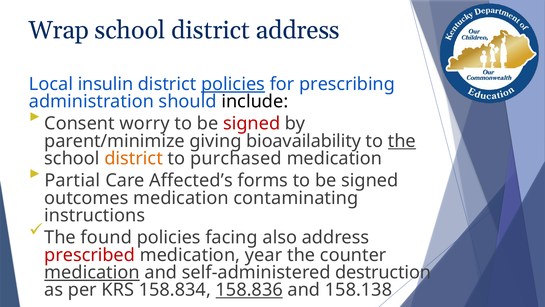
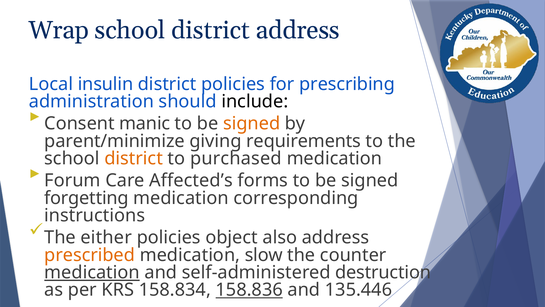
policies at (233, 84) underline: present -> none
worry: worry -> manic
signed at (252, 123) colour: red -> orange
bioavailability: bioavailability -> requirements
the at (402, 141) underline: present -> none
Partial: Partial -> Forum
outcomes: outcomes -> forgetting
contaminating: contaminating -> corresponding
found: found -> either
facing: facing -> object
prescribed colour: red -> orange
year: year -> slow
158.138: 158.138 -> 135.446
